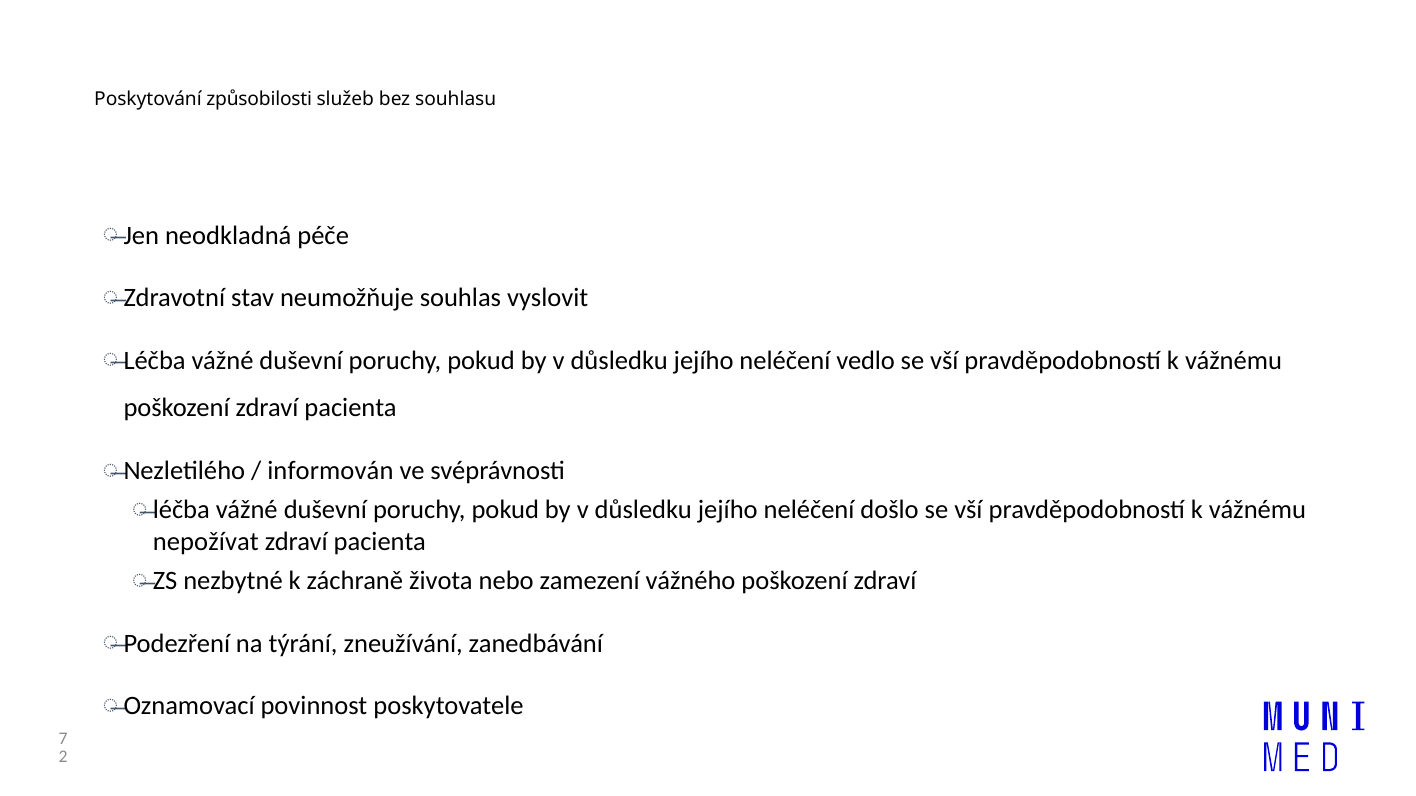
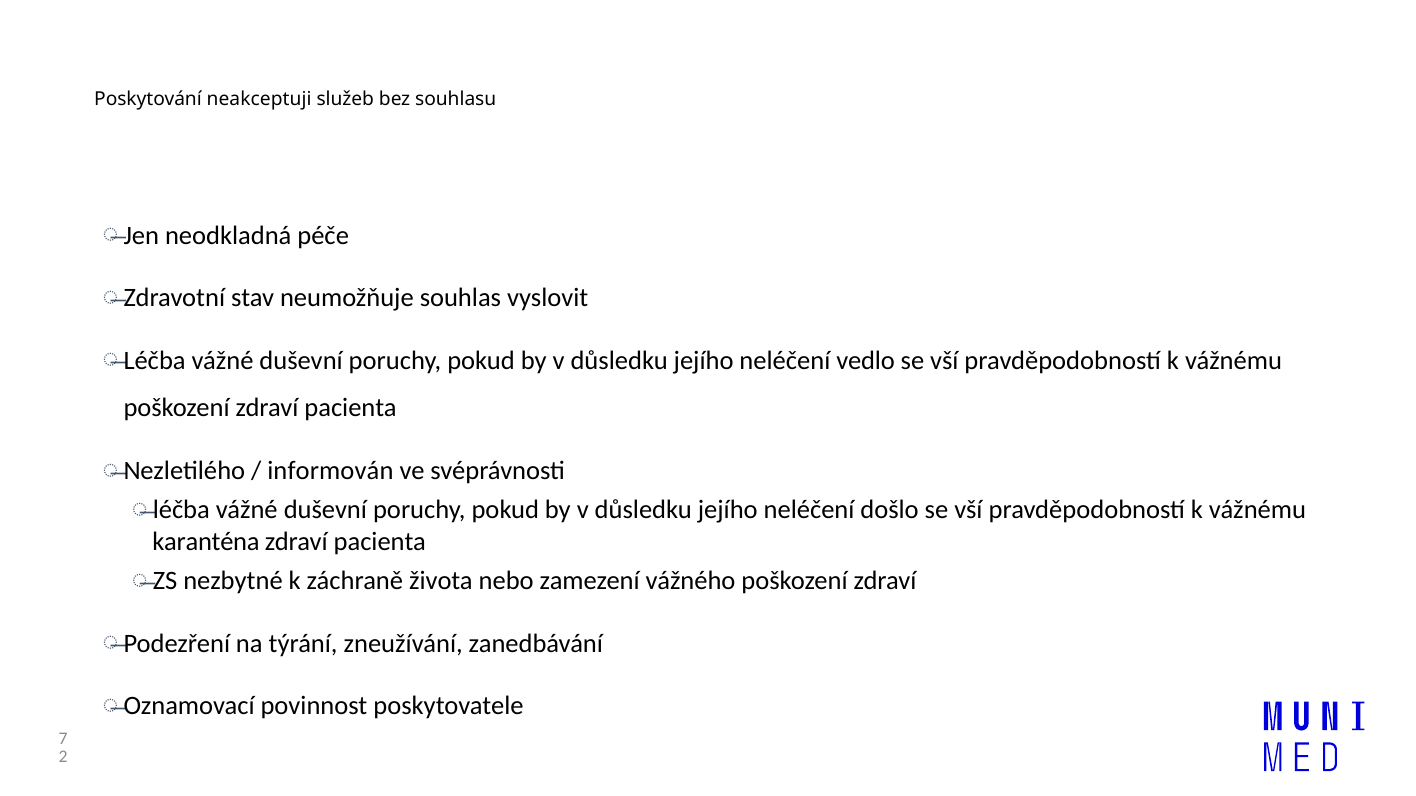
způsobilosti: způsobilosti -> neakceptuji
nepožívat: nepožívat -> karanténa
